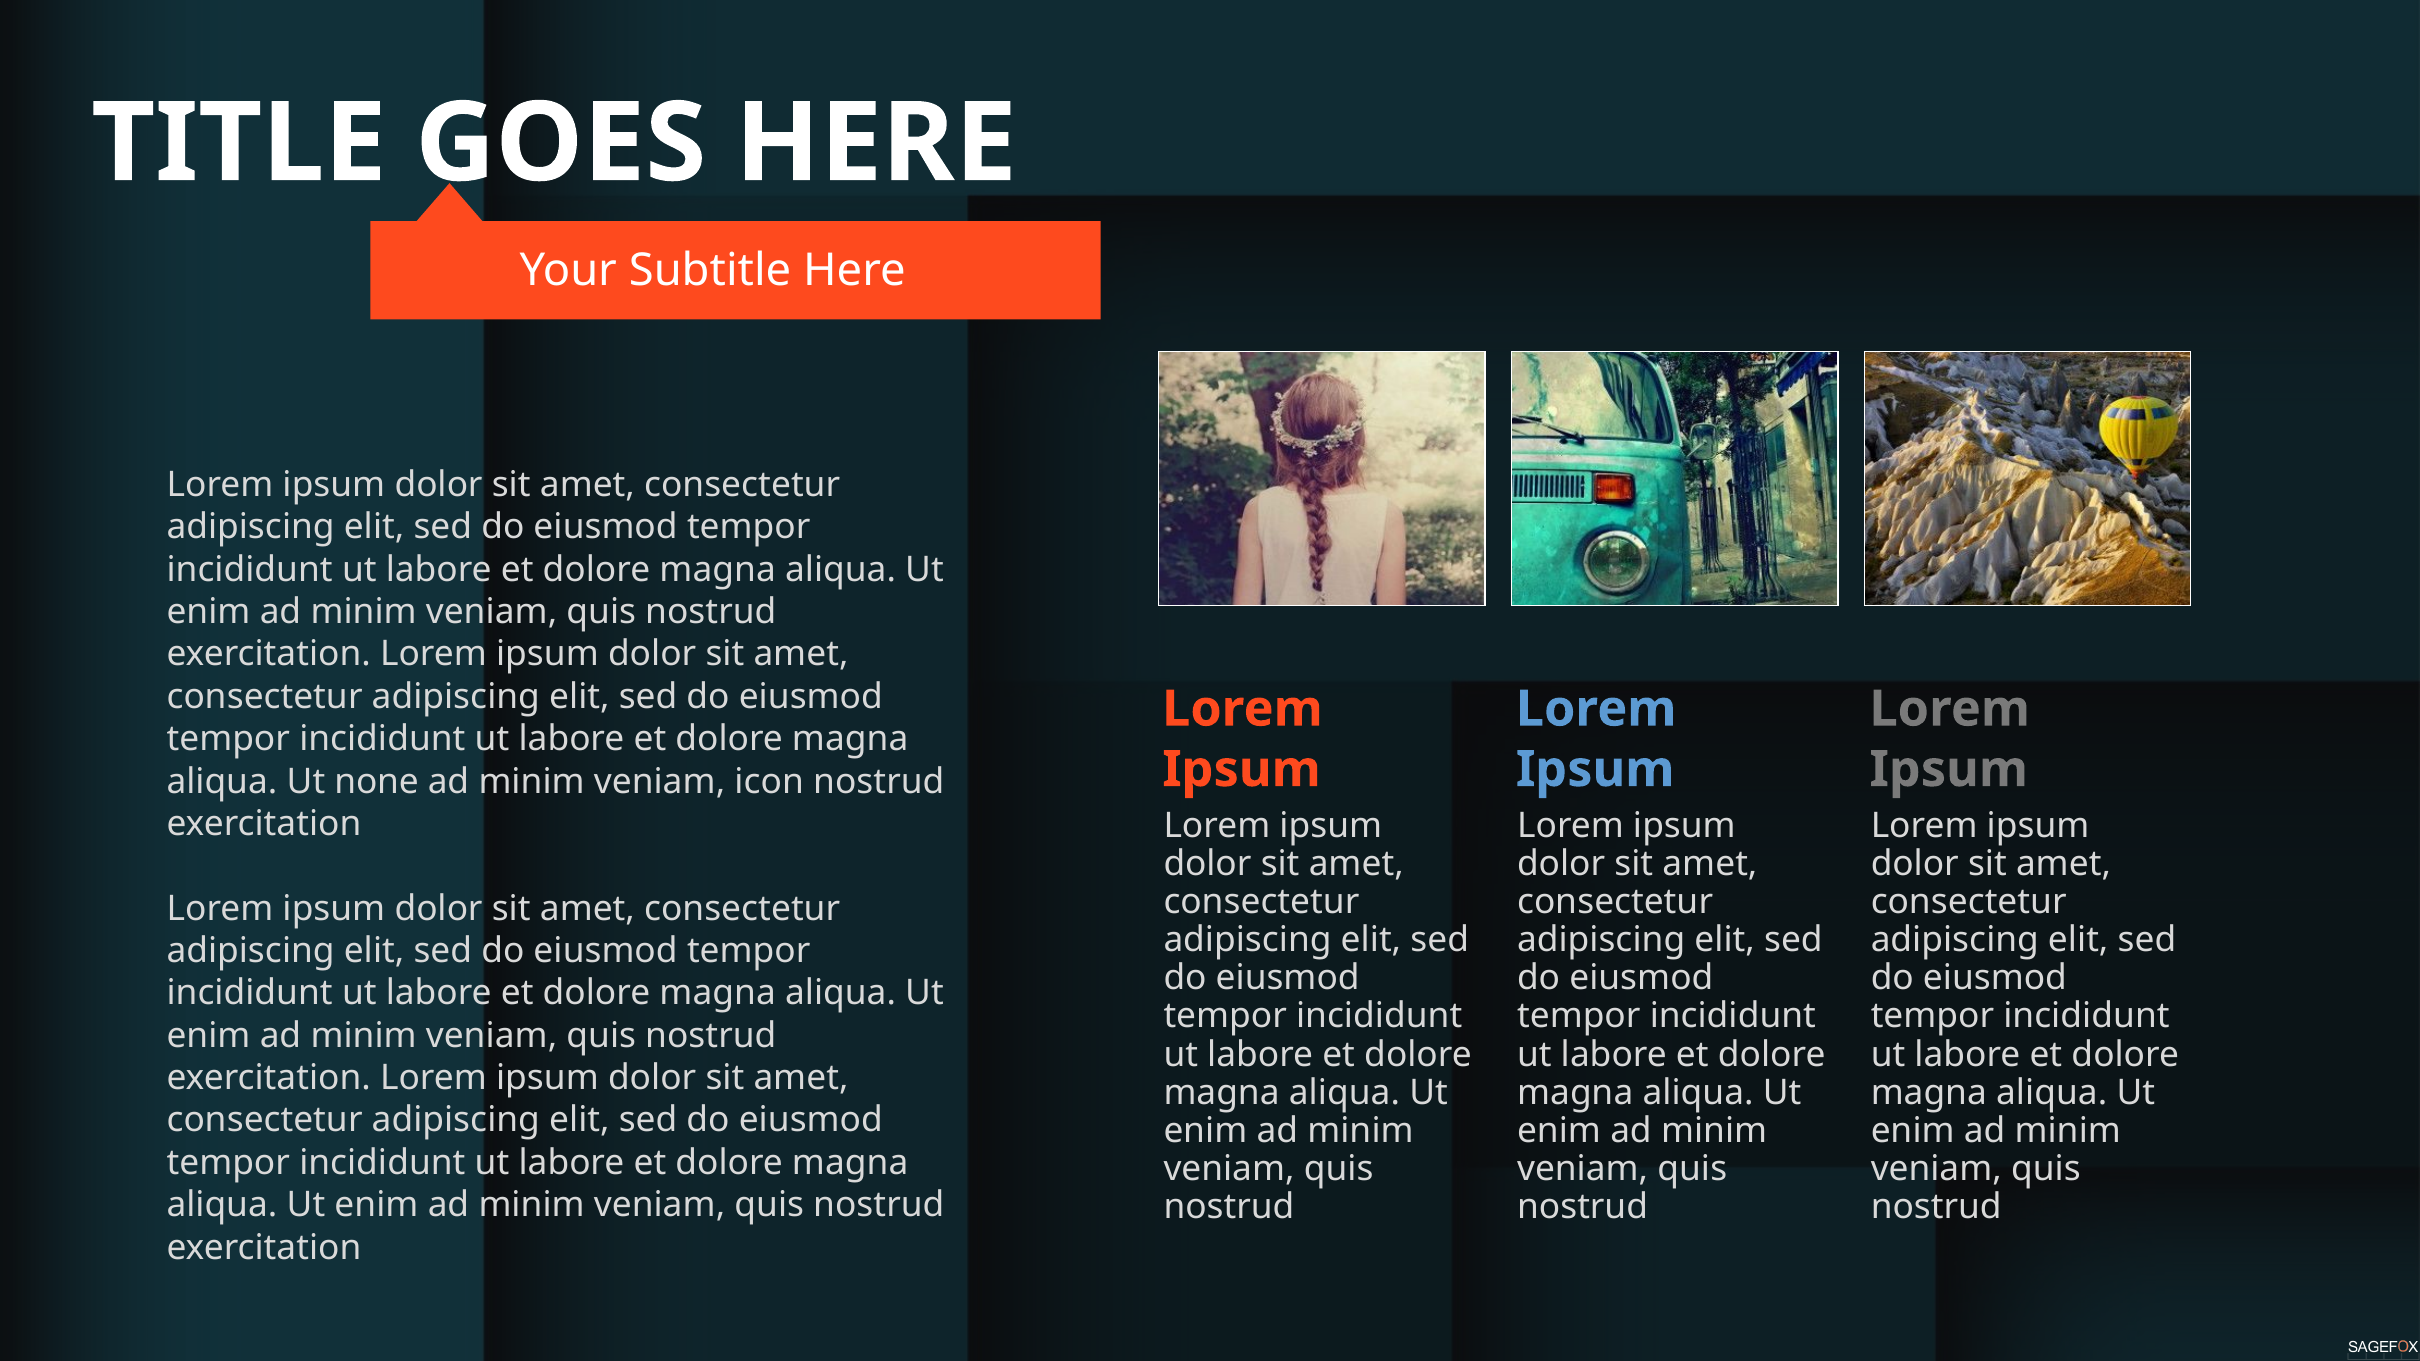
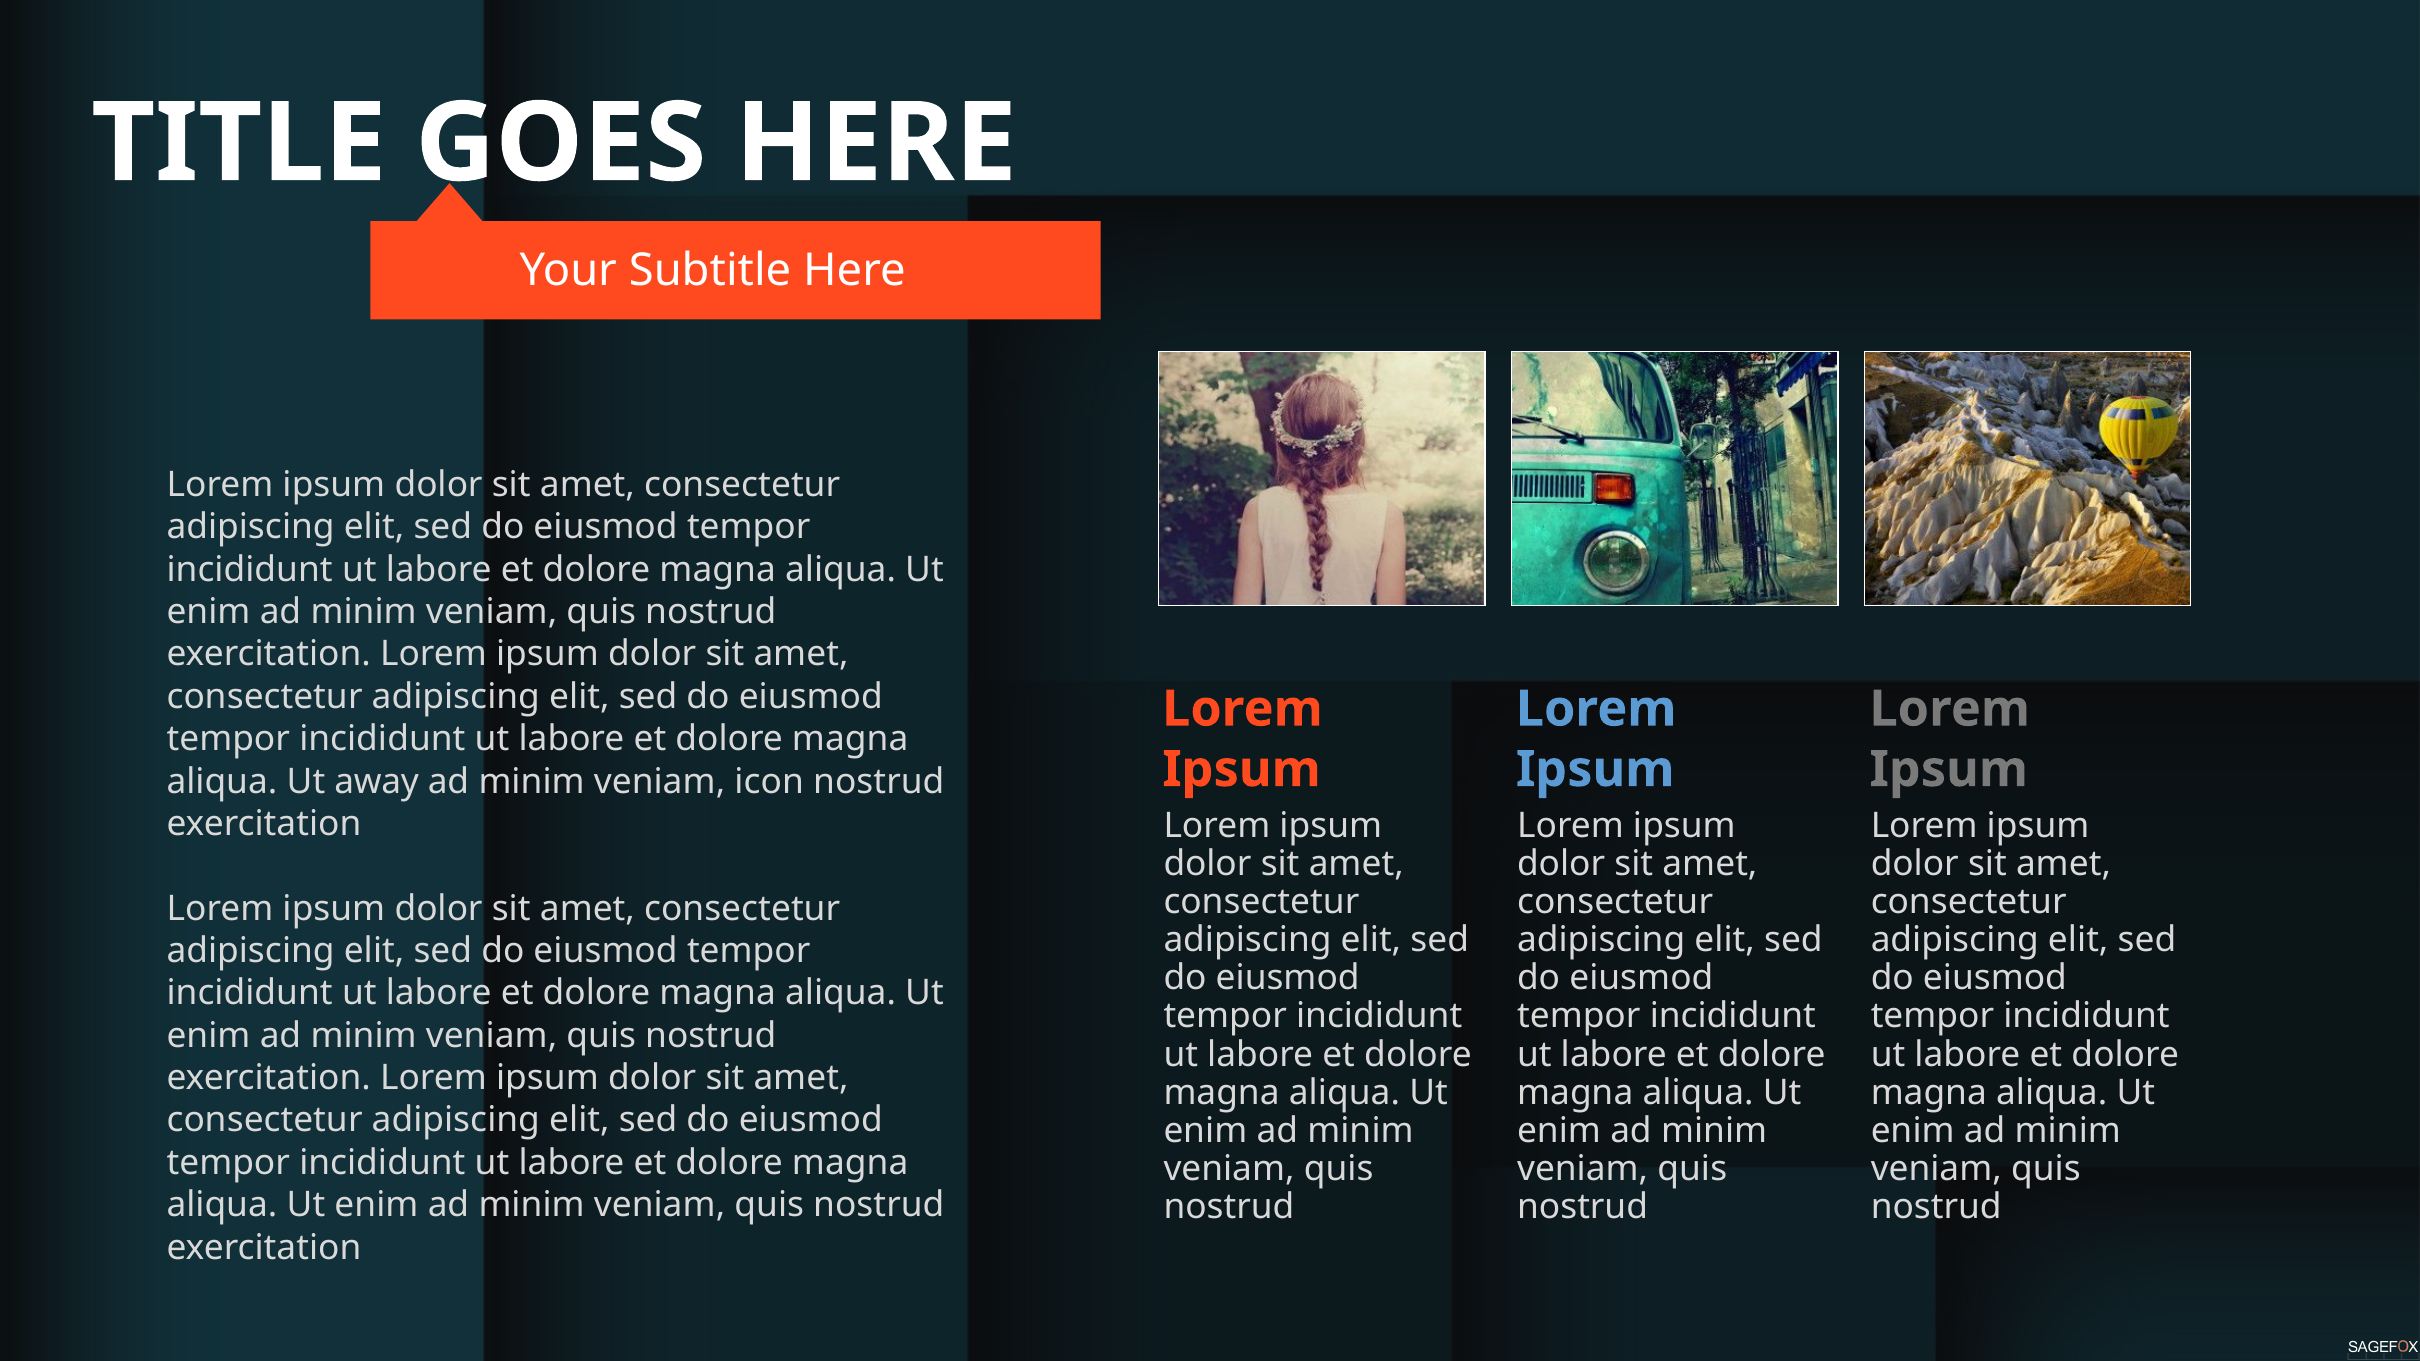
none: none -> away
